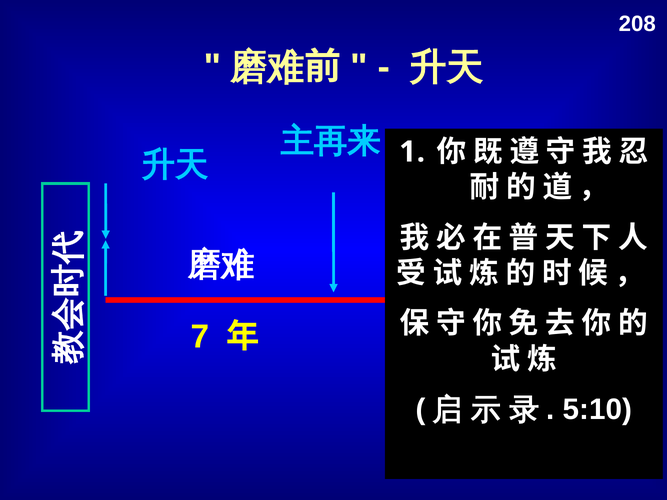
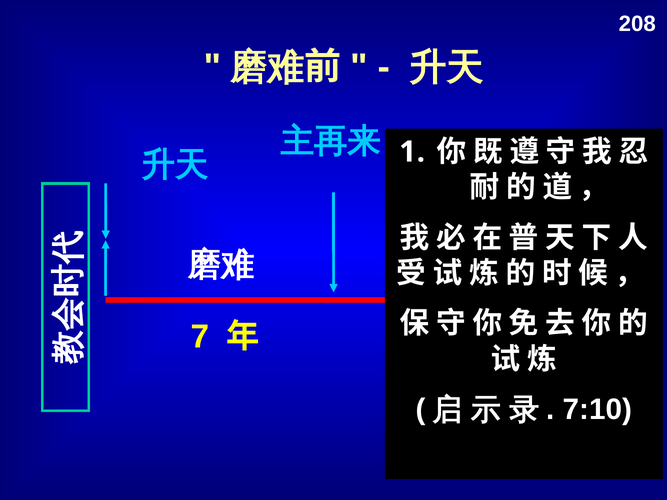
5:10: 5:10 -> 7:10
